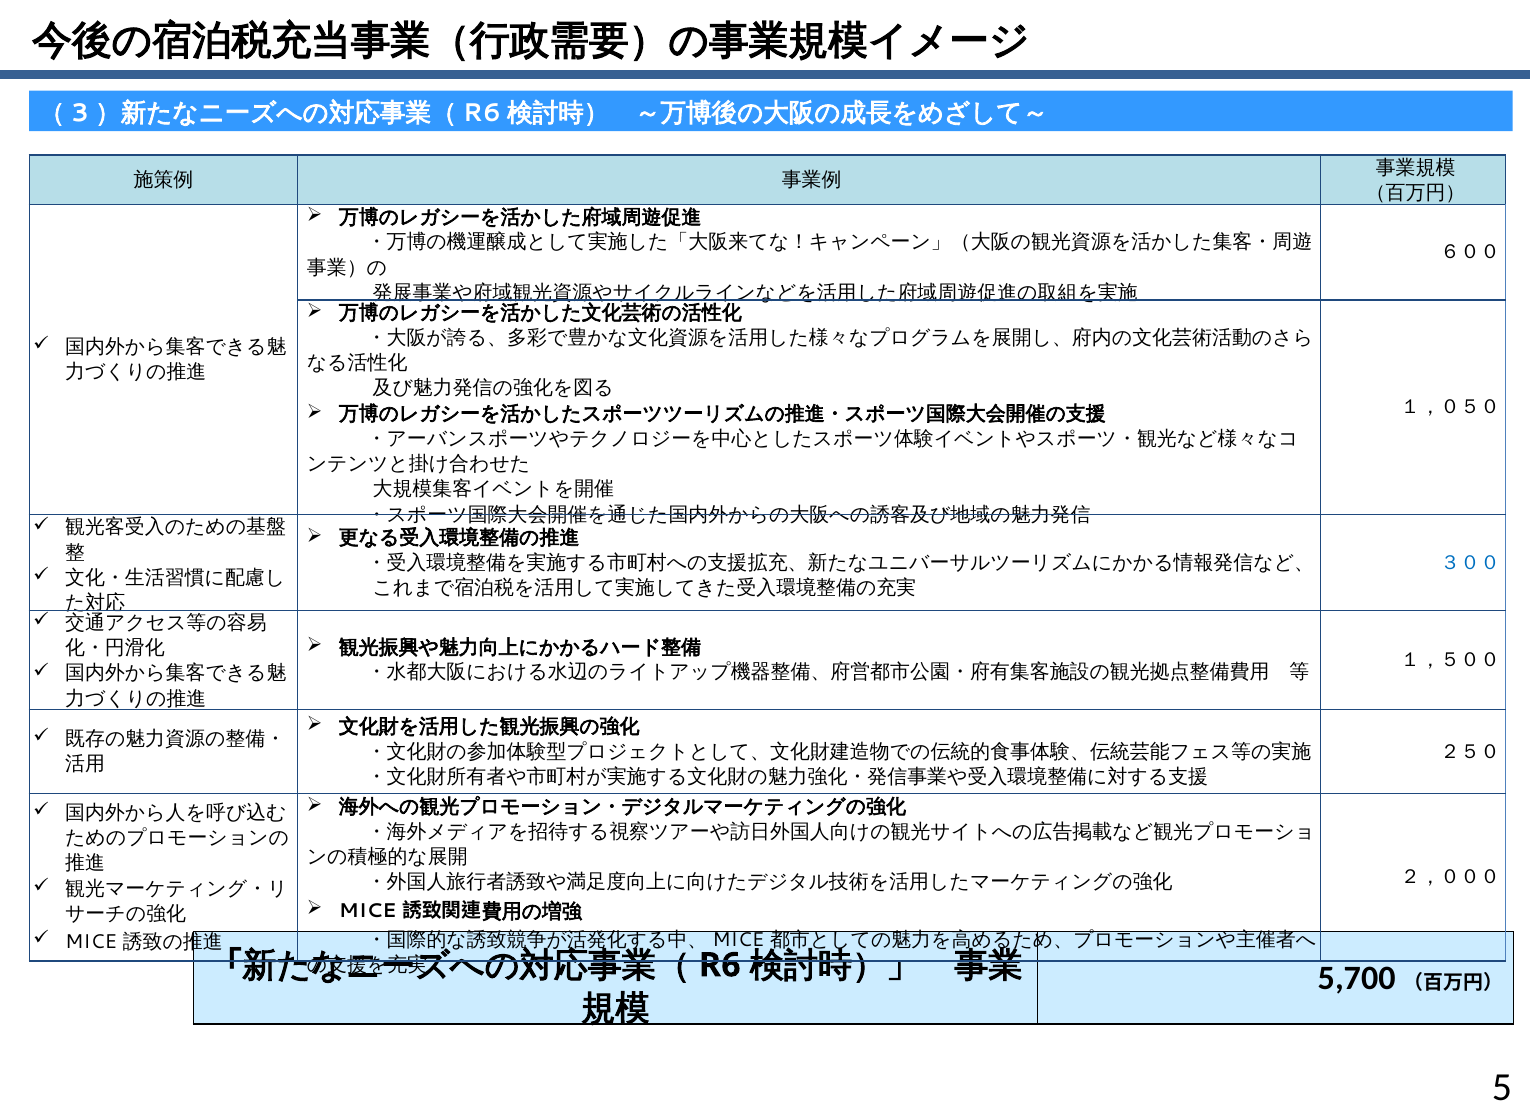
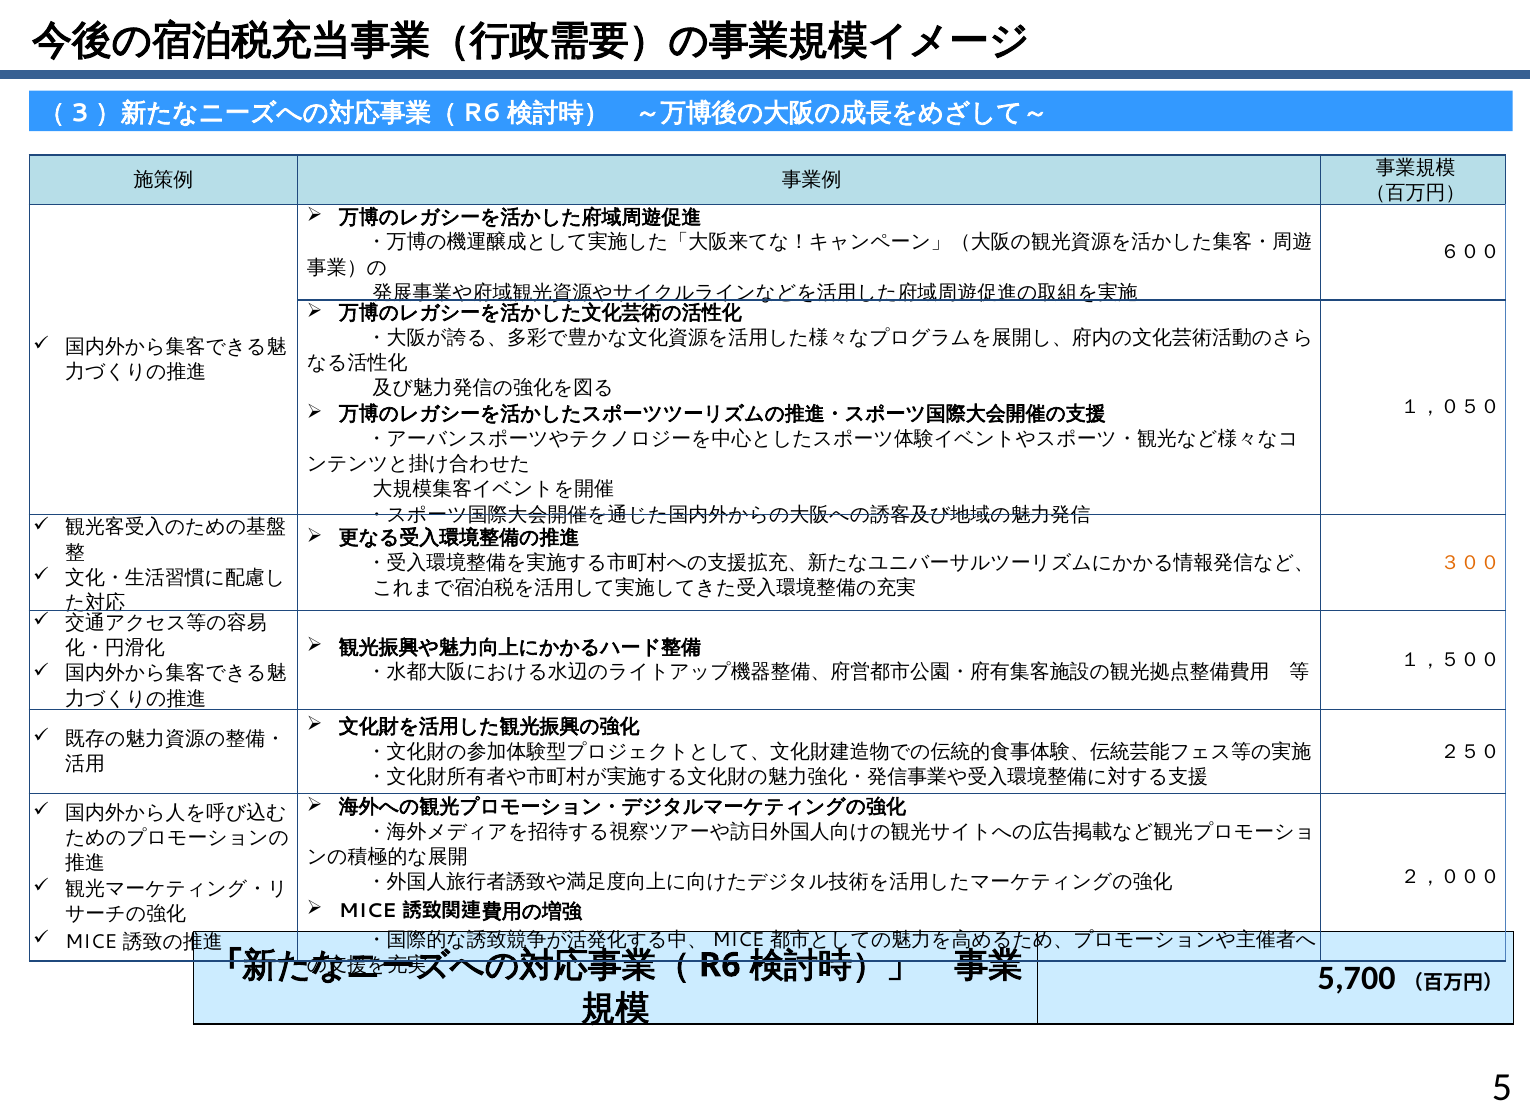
３００ colour: blue -> orange
